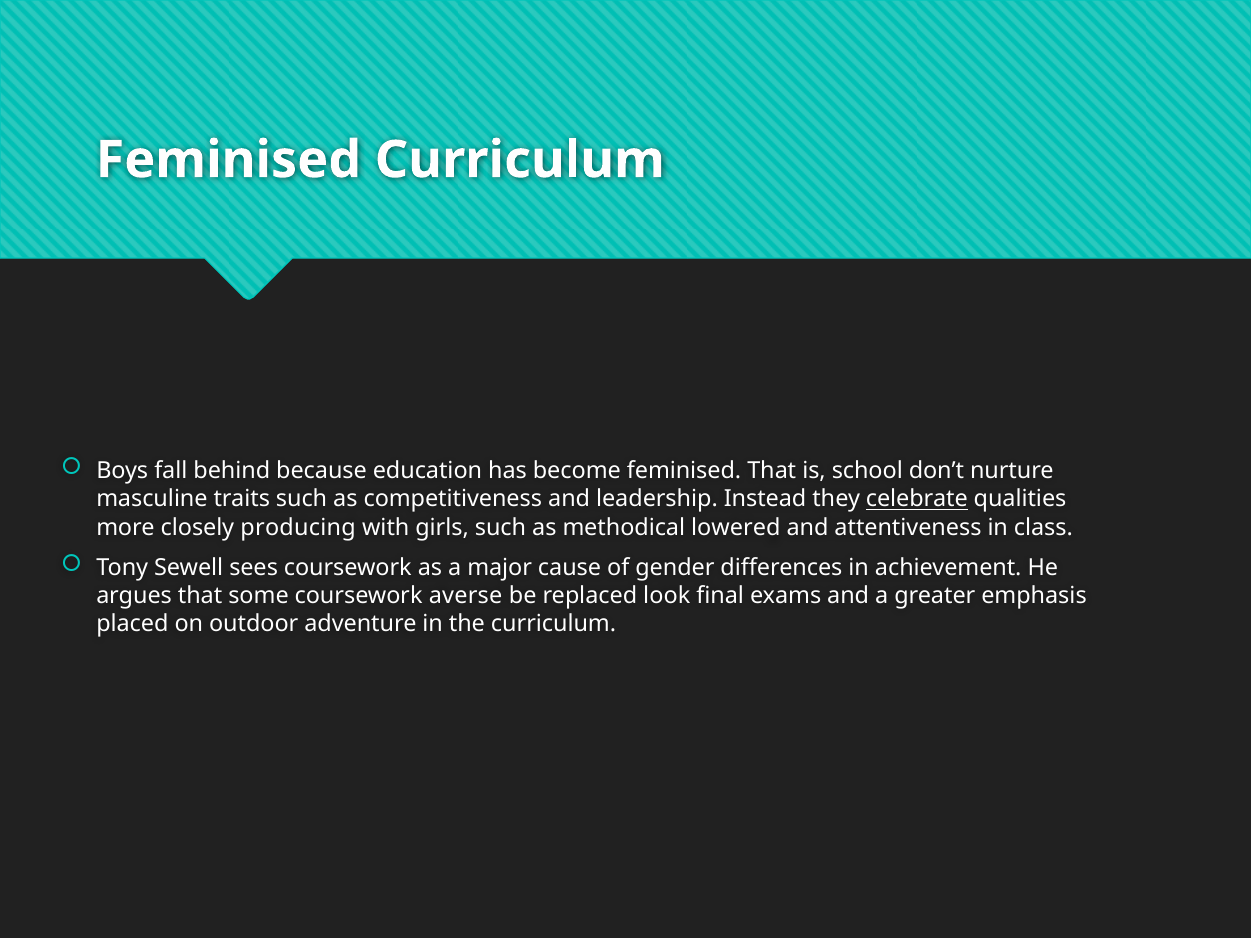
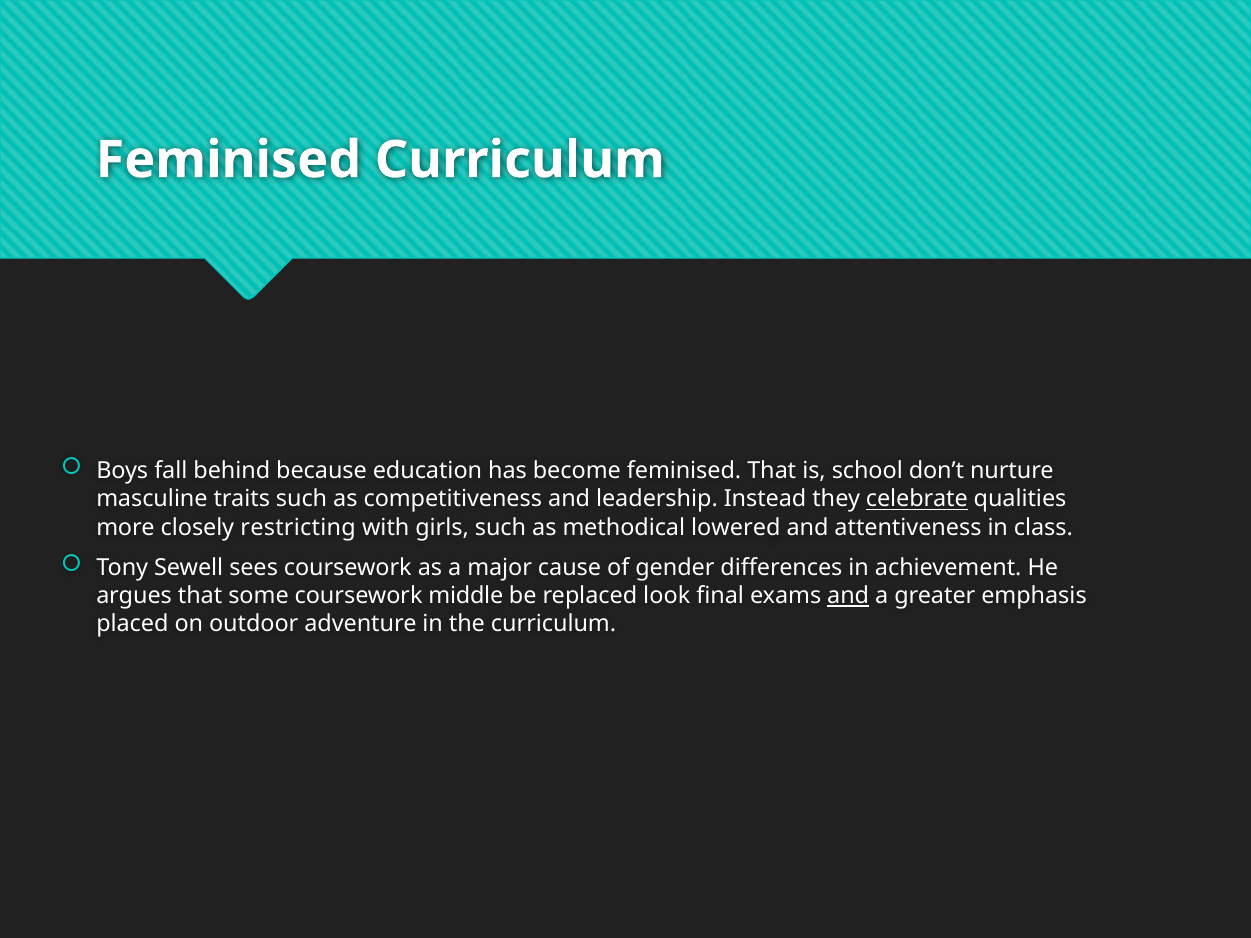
producing: producing -> restricting
averse: averse -> middle
and at (848, 596) underline: none -> present
